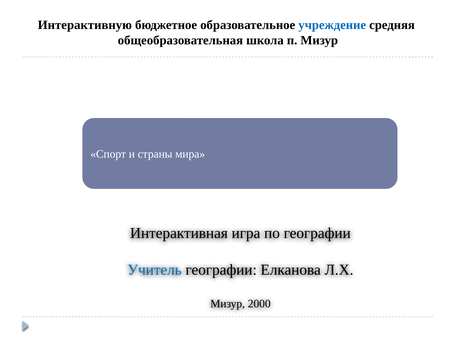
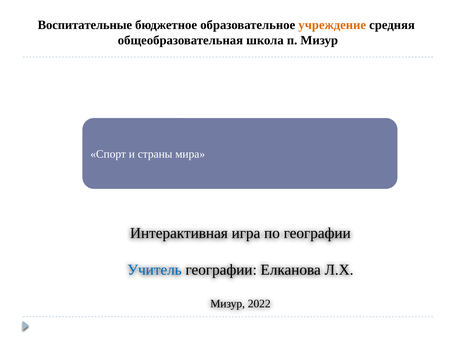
Интерактивную: Интерактивную -> Воспитательные
учреждение colour: blue -> orange
2000: 2000 -> 2022
